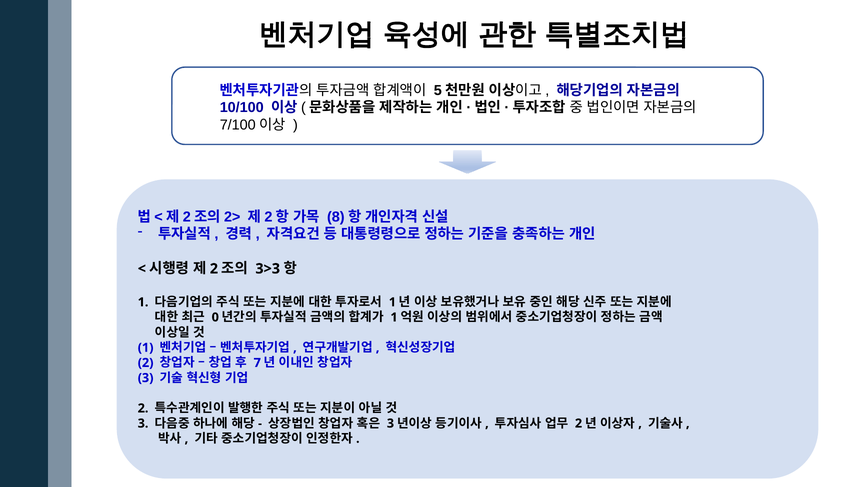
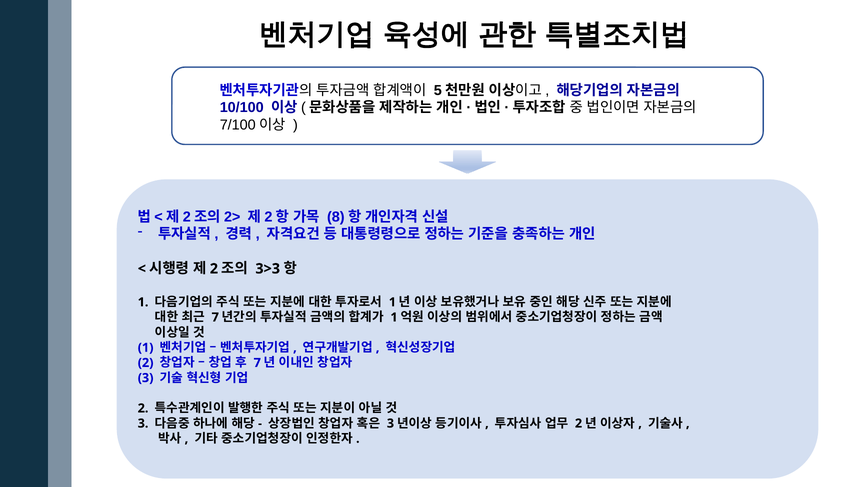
0 at (215, 317): 0 -> 7
